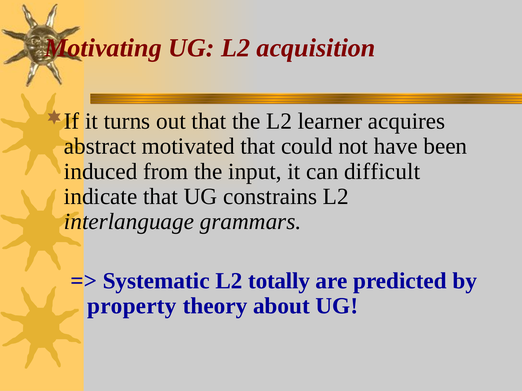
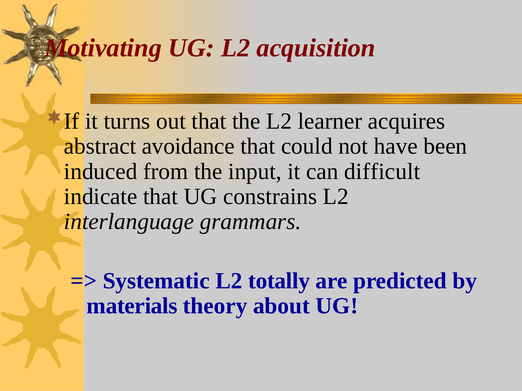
motivated: motivated -> avoidance
property: property -> materials
